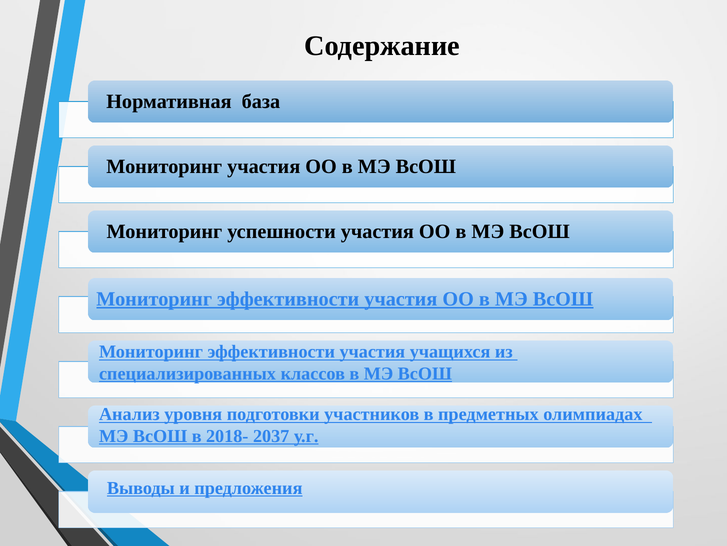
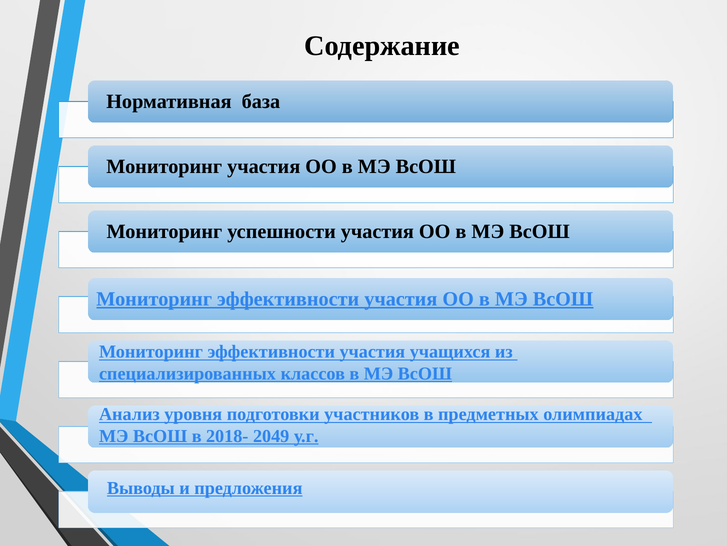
2037: 2037 -> 2049
